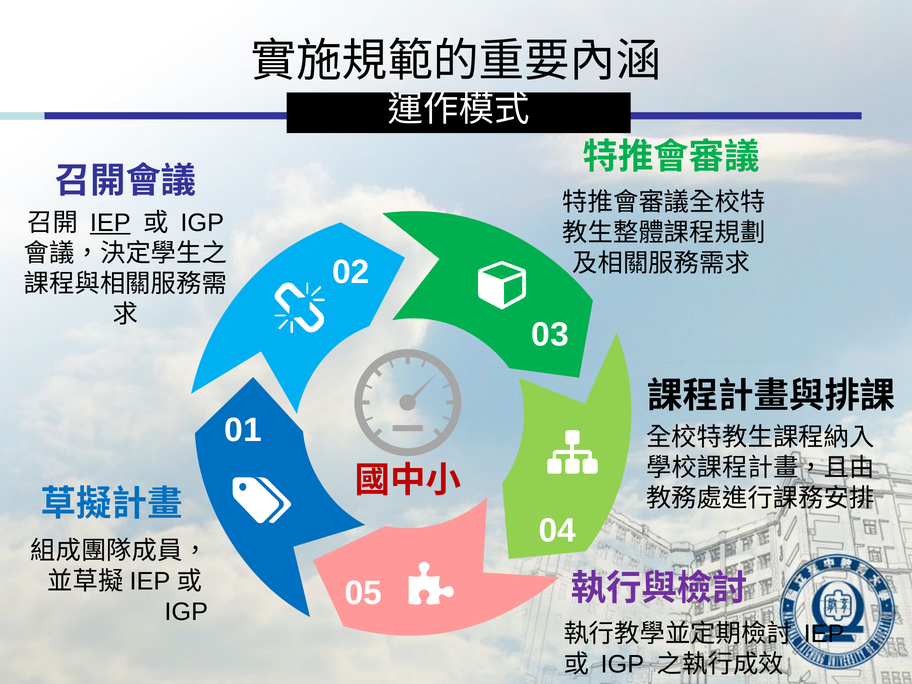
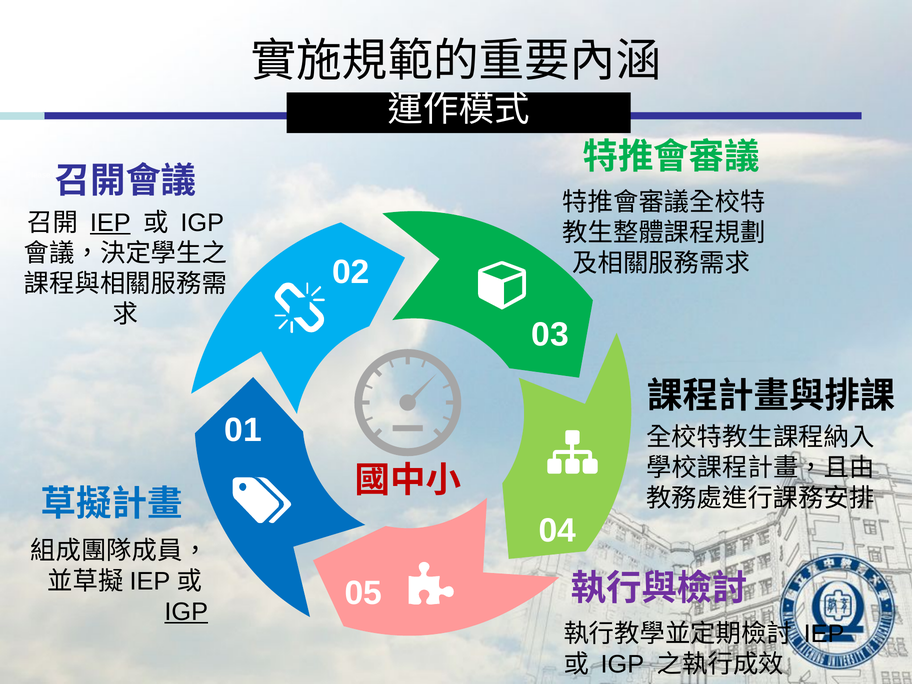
IGP at (186, 612) underline: none -> present
